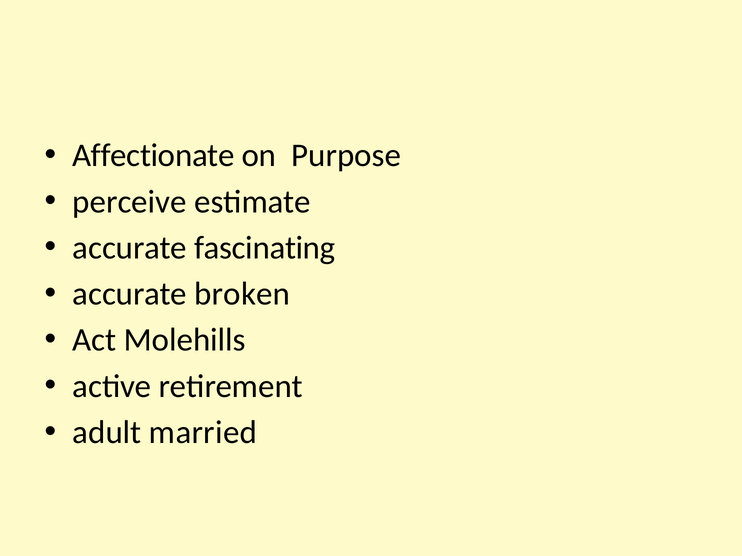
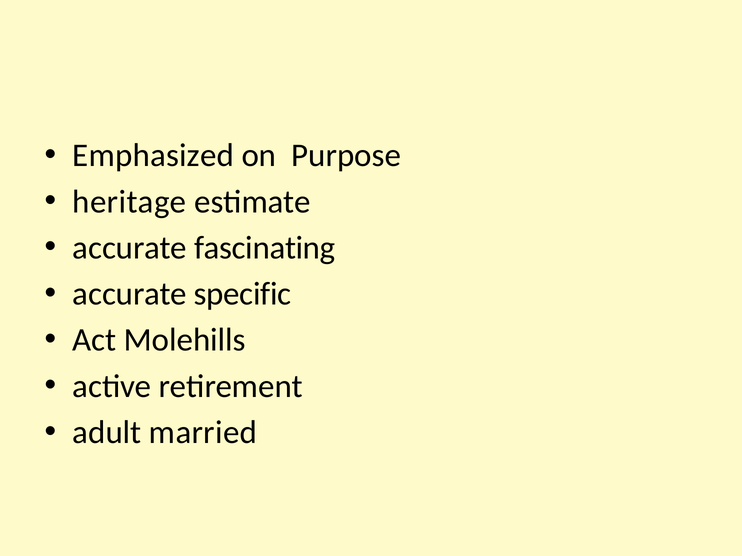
Affectionate: Affectionate -> Emphasized
perceive: perceive -> heritage
broken: broken -> specific
